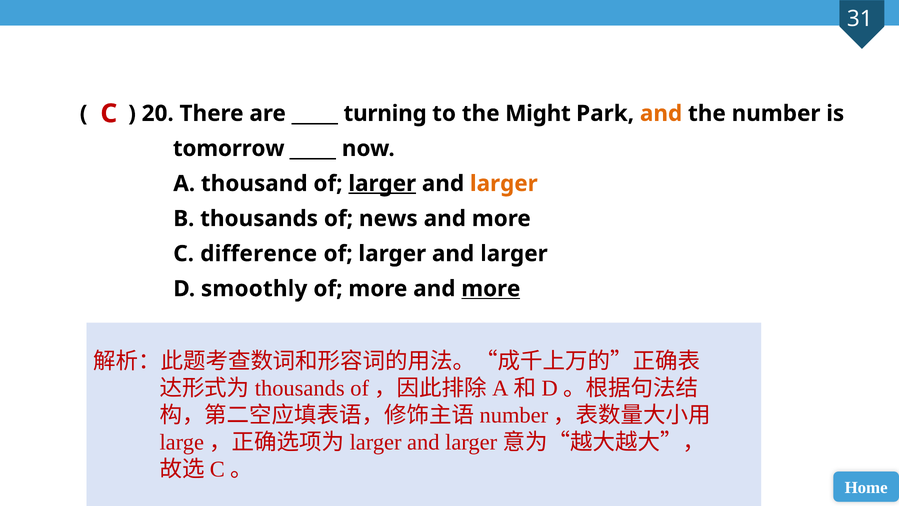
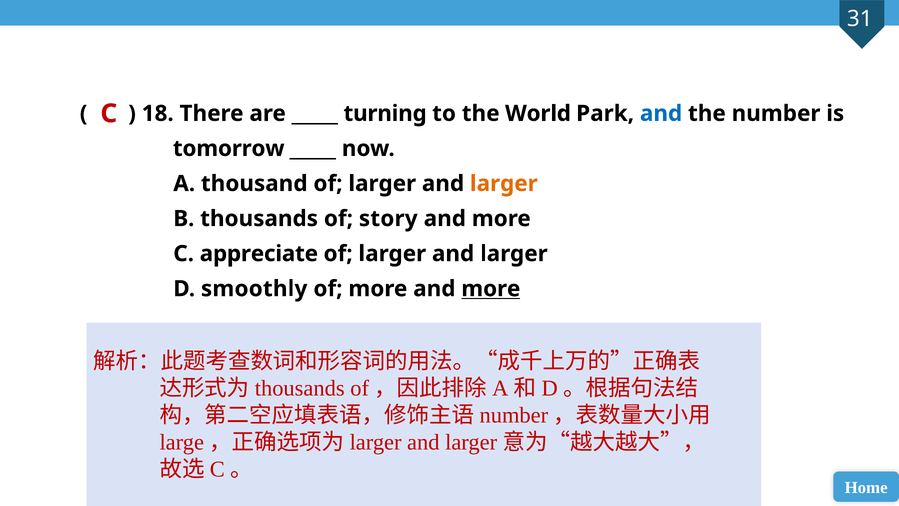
20: 20 -> 18
Might: Might -> World
and at (661, 113) colour: orange -> blue
larger at (382, 183) underline: present -> none
news: news -> story
difference: difference -> appreciate
